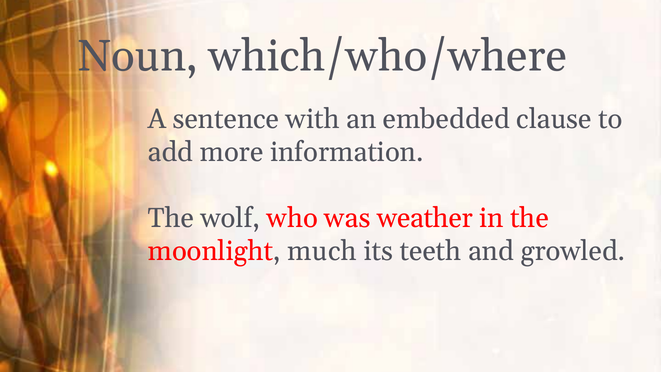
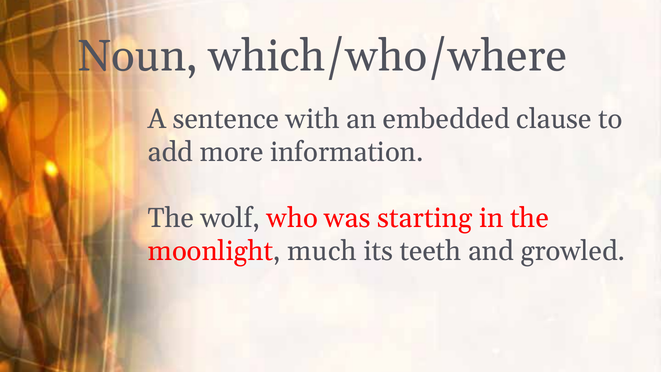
weather: weather -> starting
